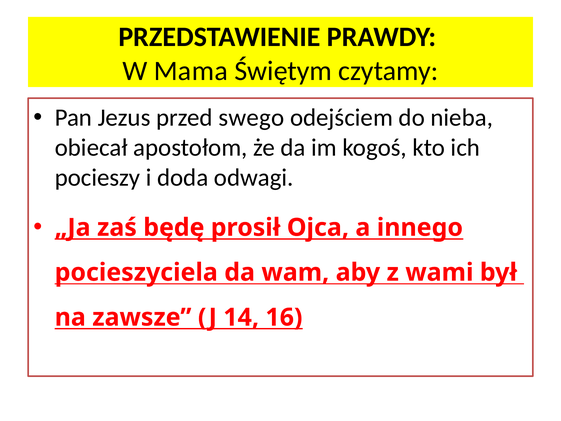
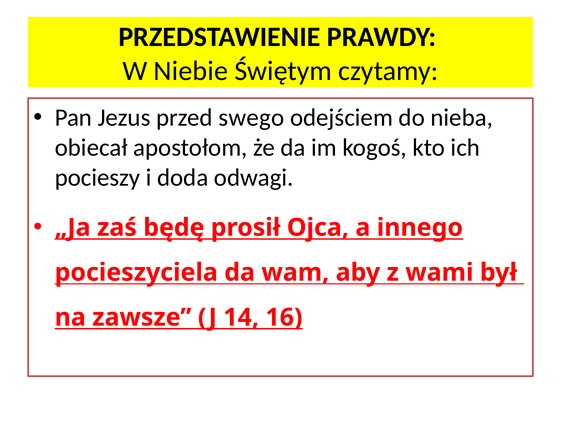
Mama: Mama -> Niebie
